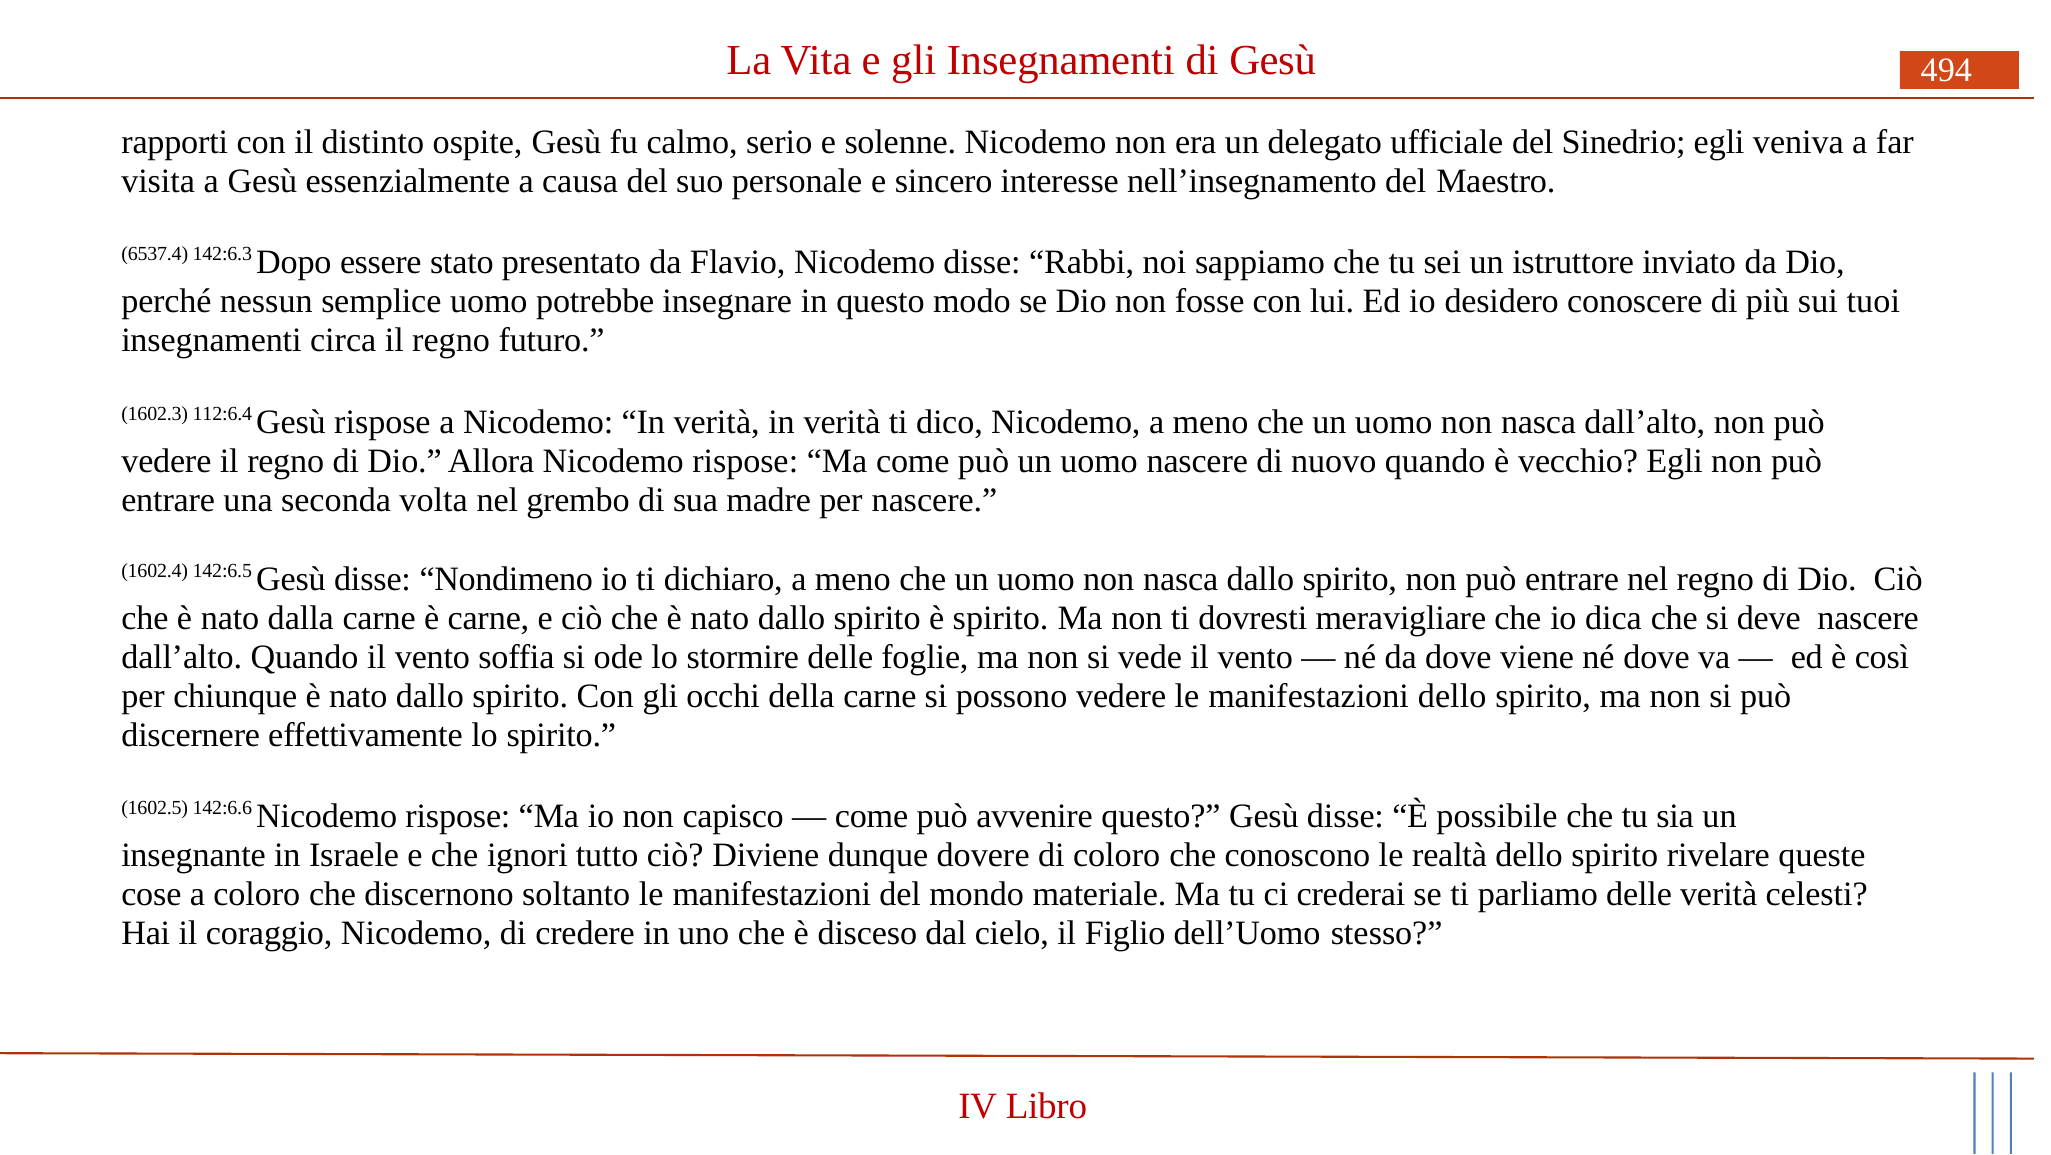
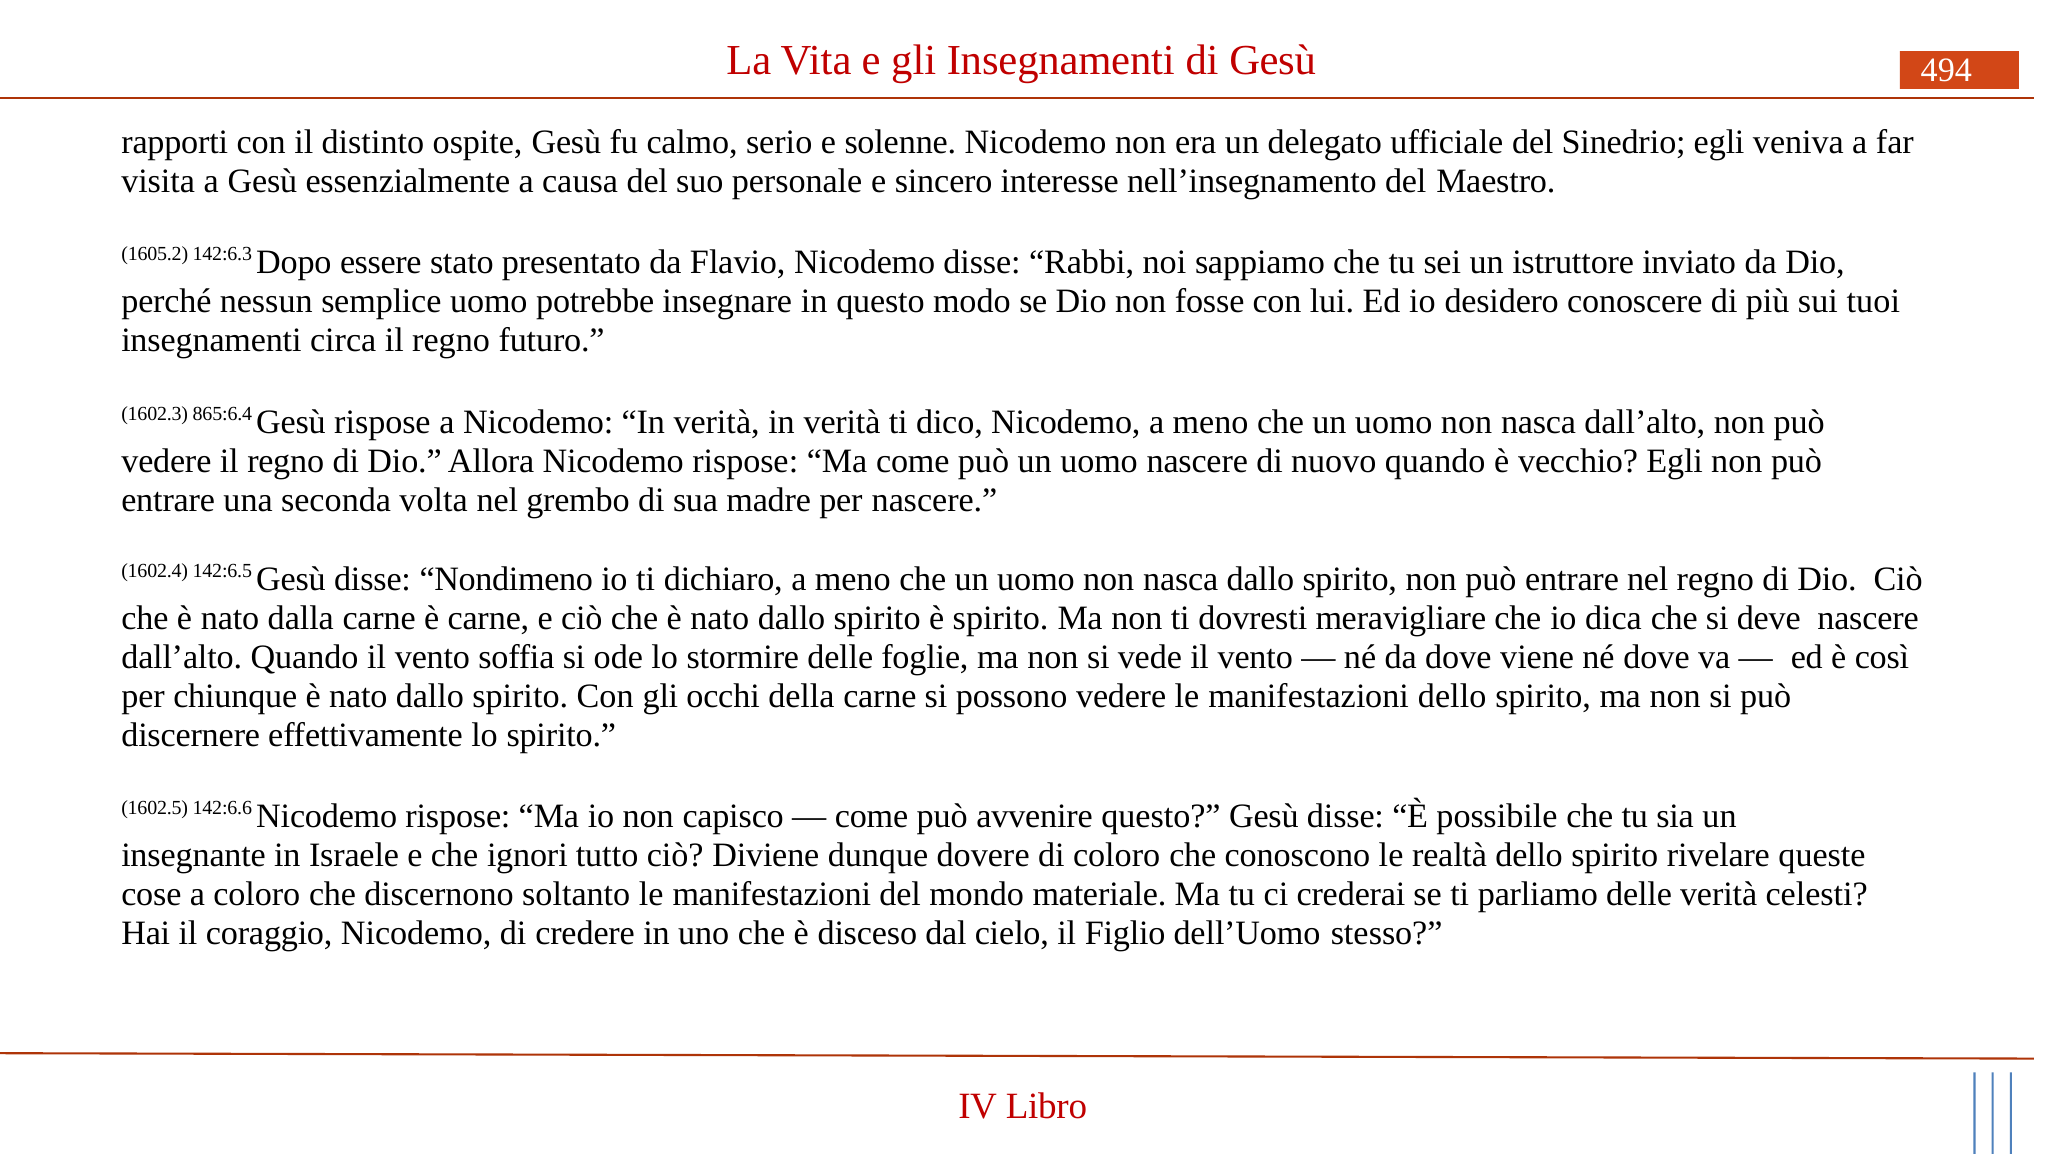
6537.4: 6537.4 -> 1605.2
112:6.4: 112:6.4 -> 865:6.4
